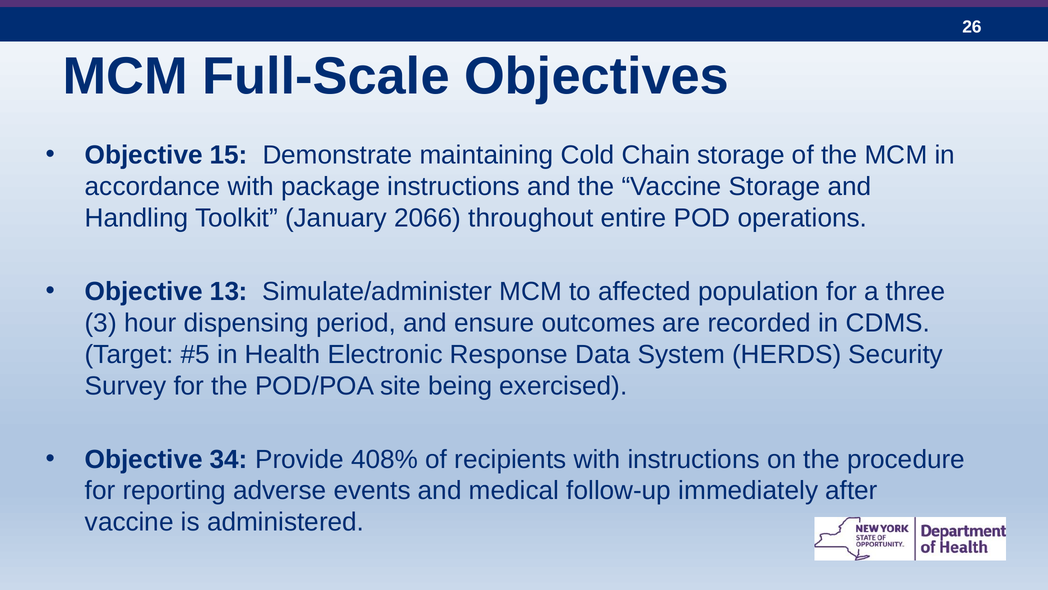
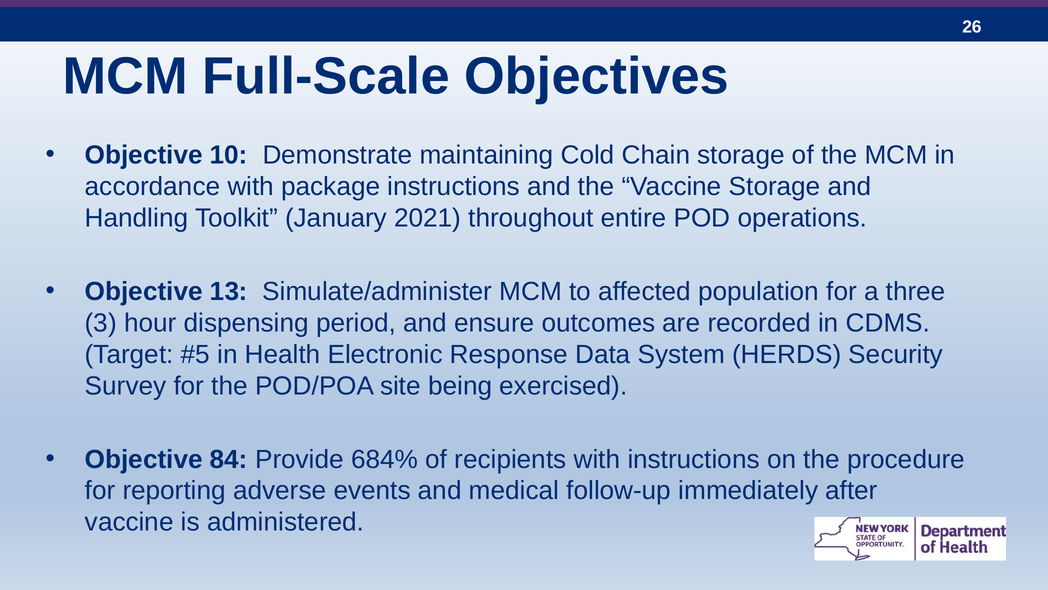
15: 15 -> 10
2066: 2066 -> 2021
34: 34 -> 84
408%: 408% -> 684%
